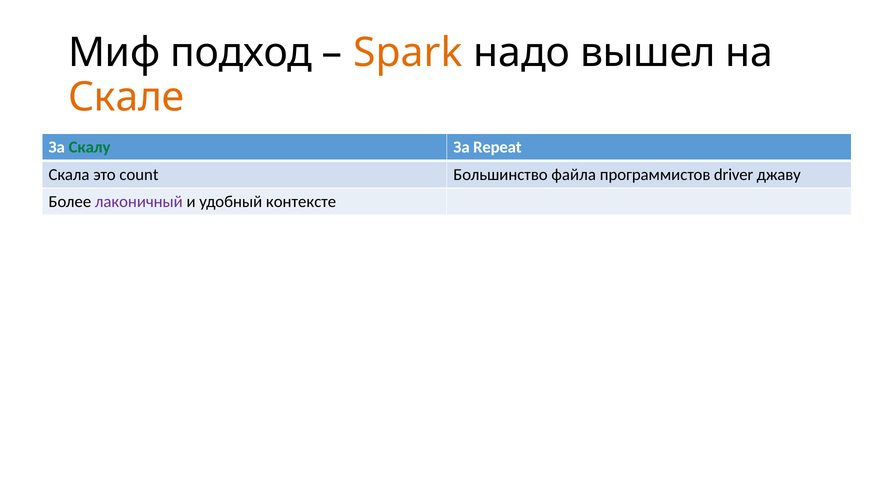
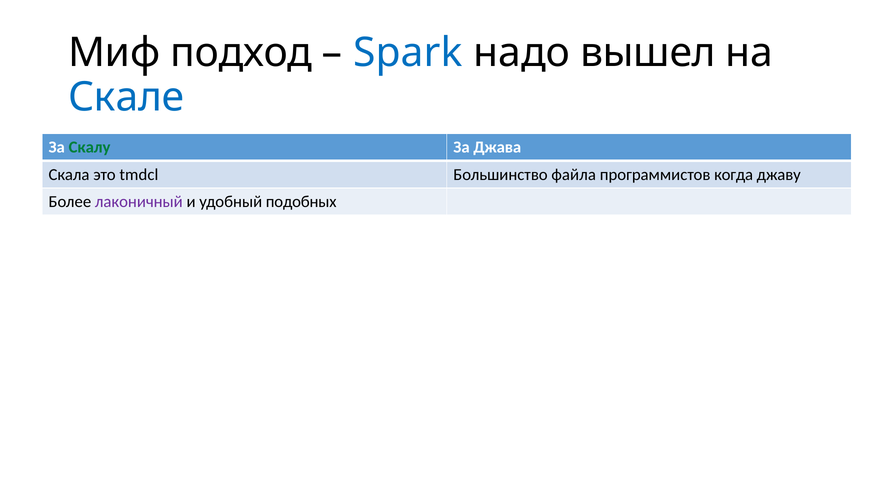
Spark colour: orange -> blue
Скале colour: orange -> blue
Repeat: Repeat -> Джава
count: count -> tmdcl
driver: driver -> когда
контексте: контексте -> подобных
